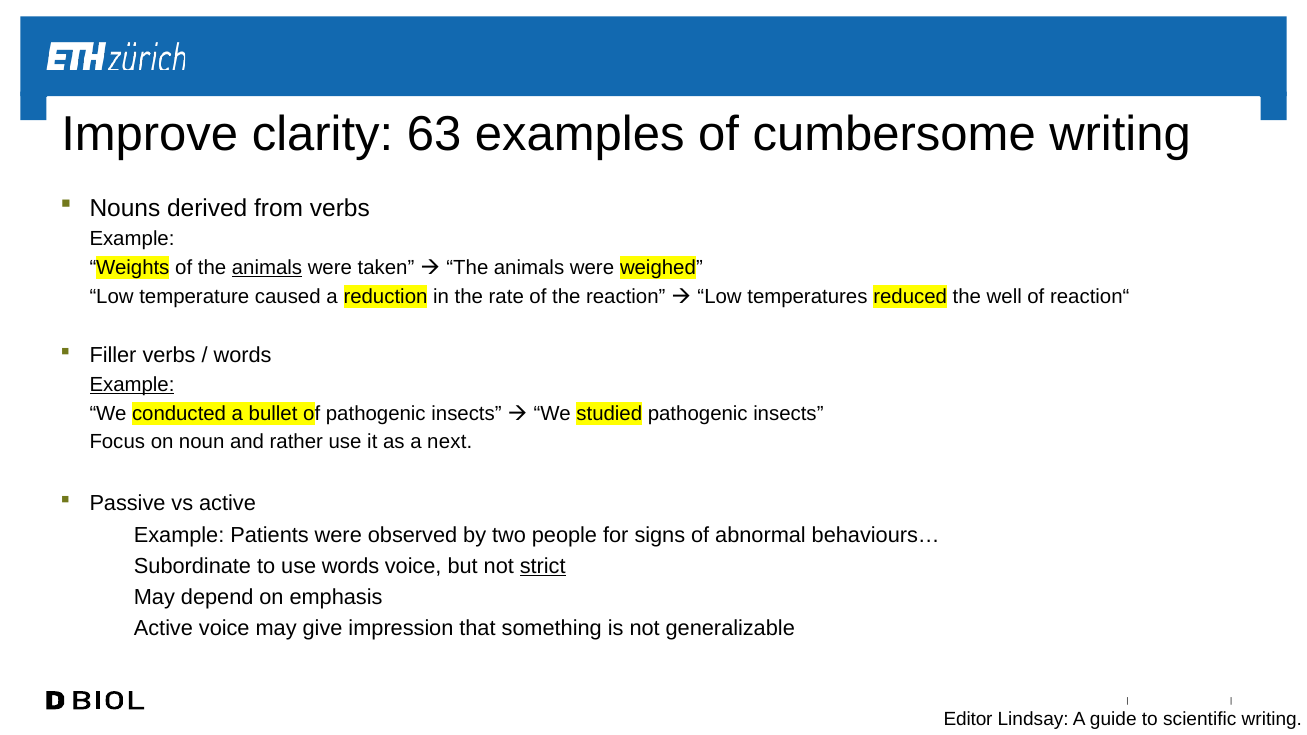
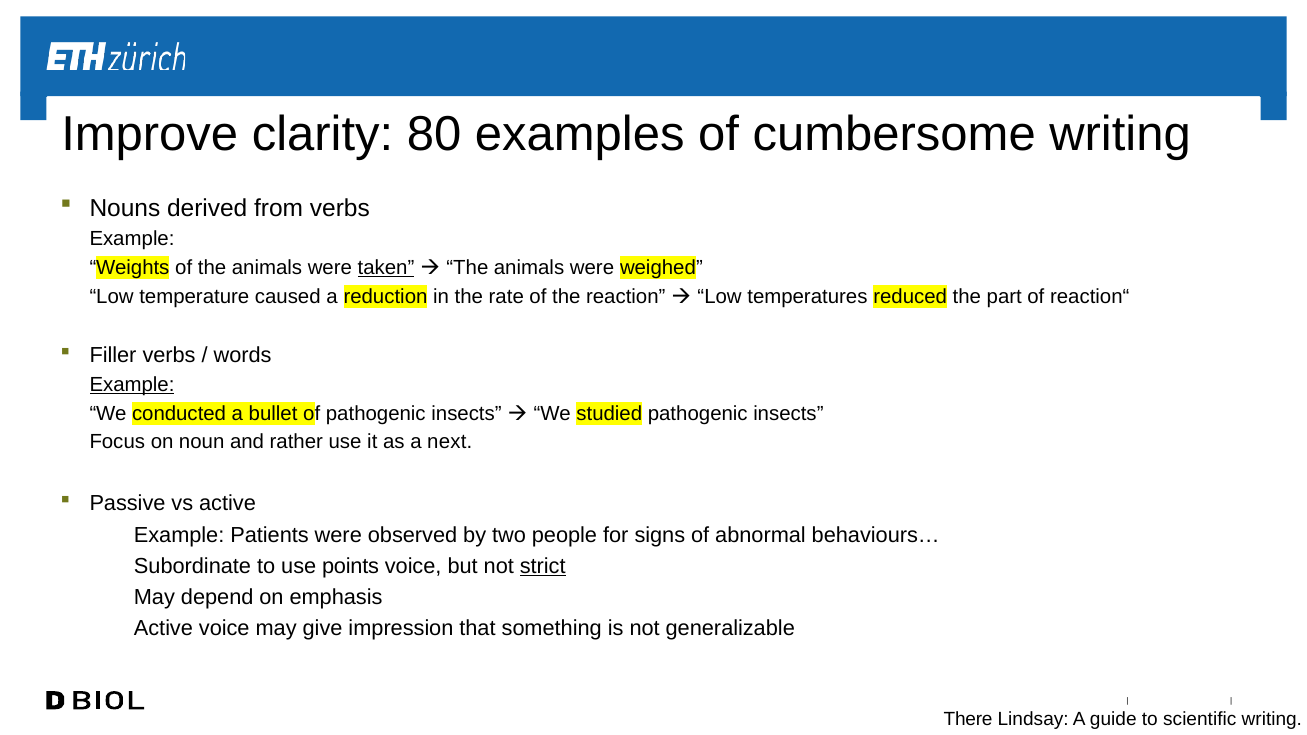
63: 63 -> 80
animals at (267, 268) underline: present -> none
taken underline: none -> present
well: well -> part
use words: words -> points
Editor: Editor -> There
